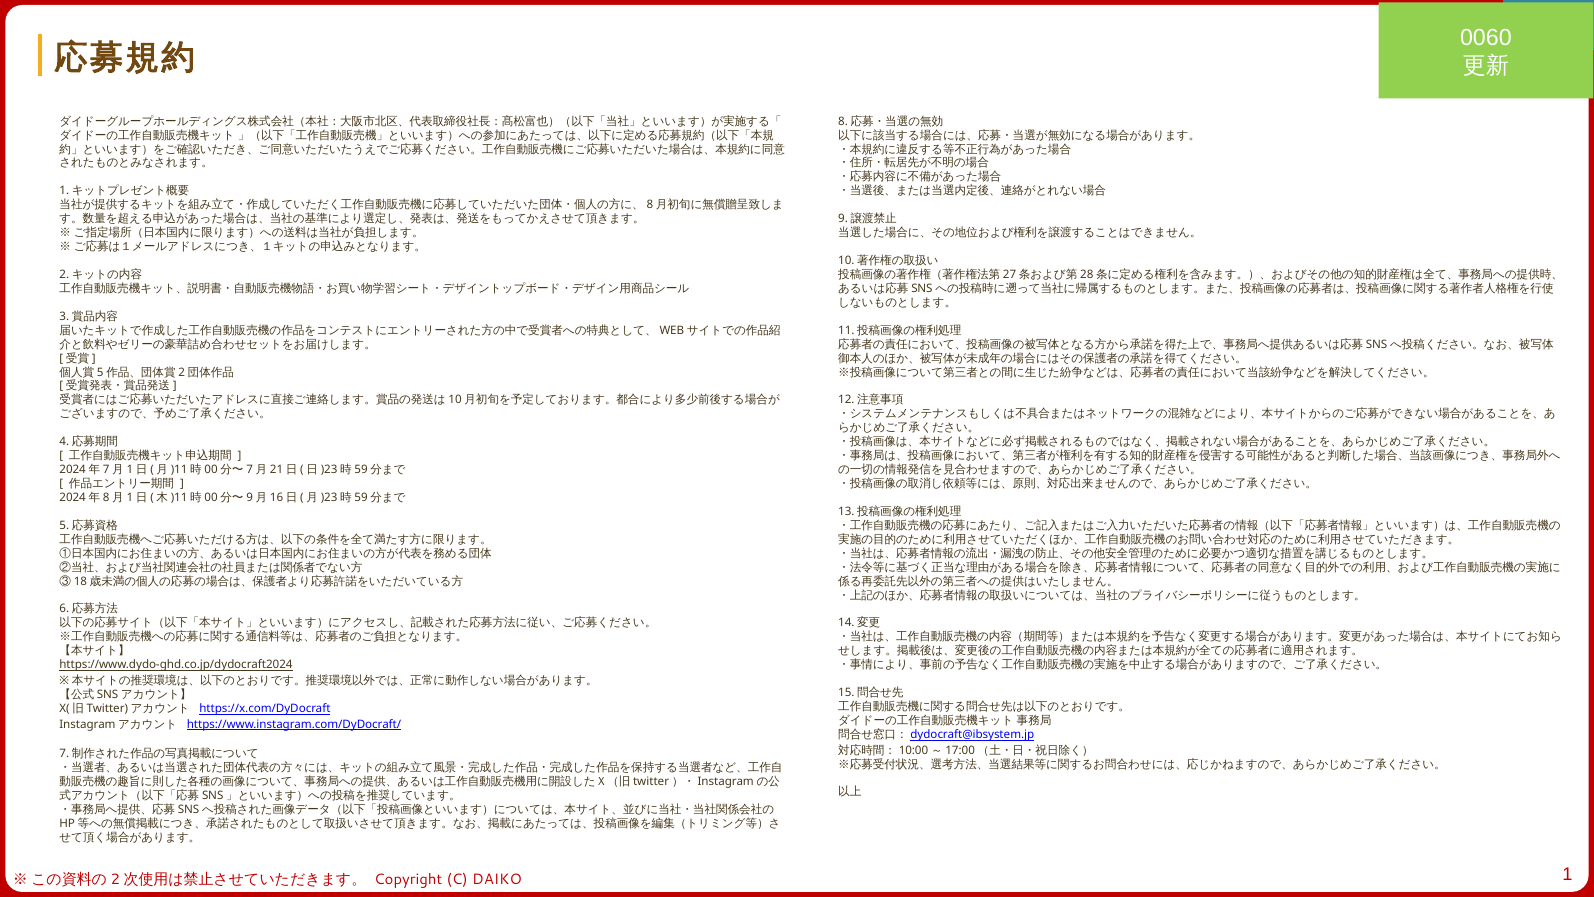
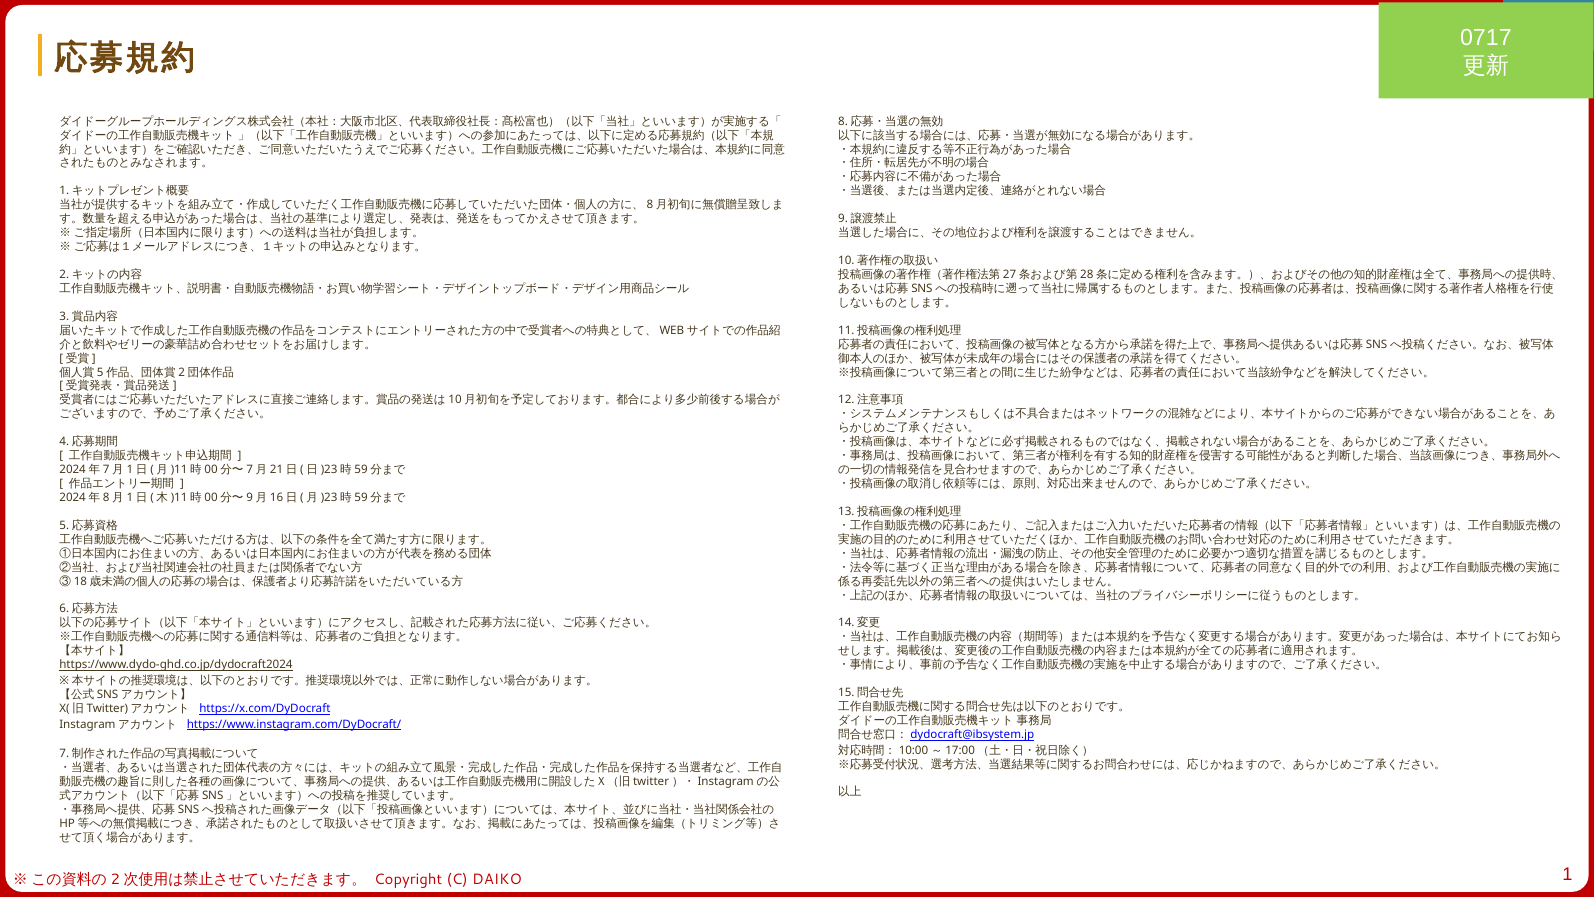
0060: 0060 -> 0717
